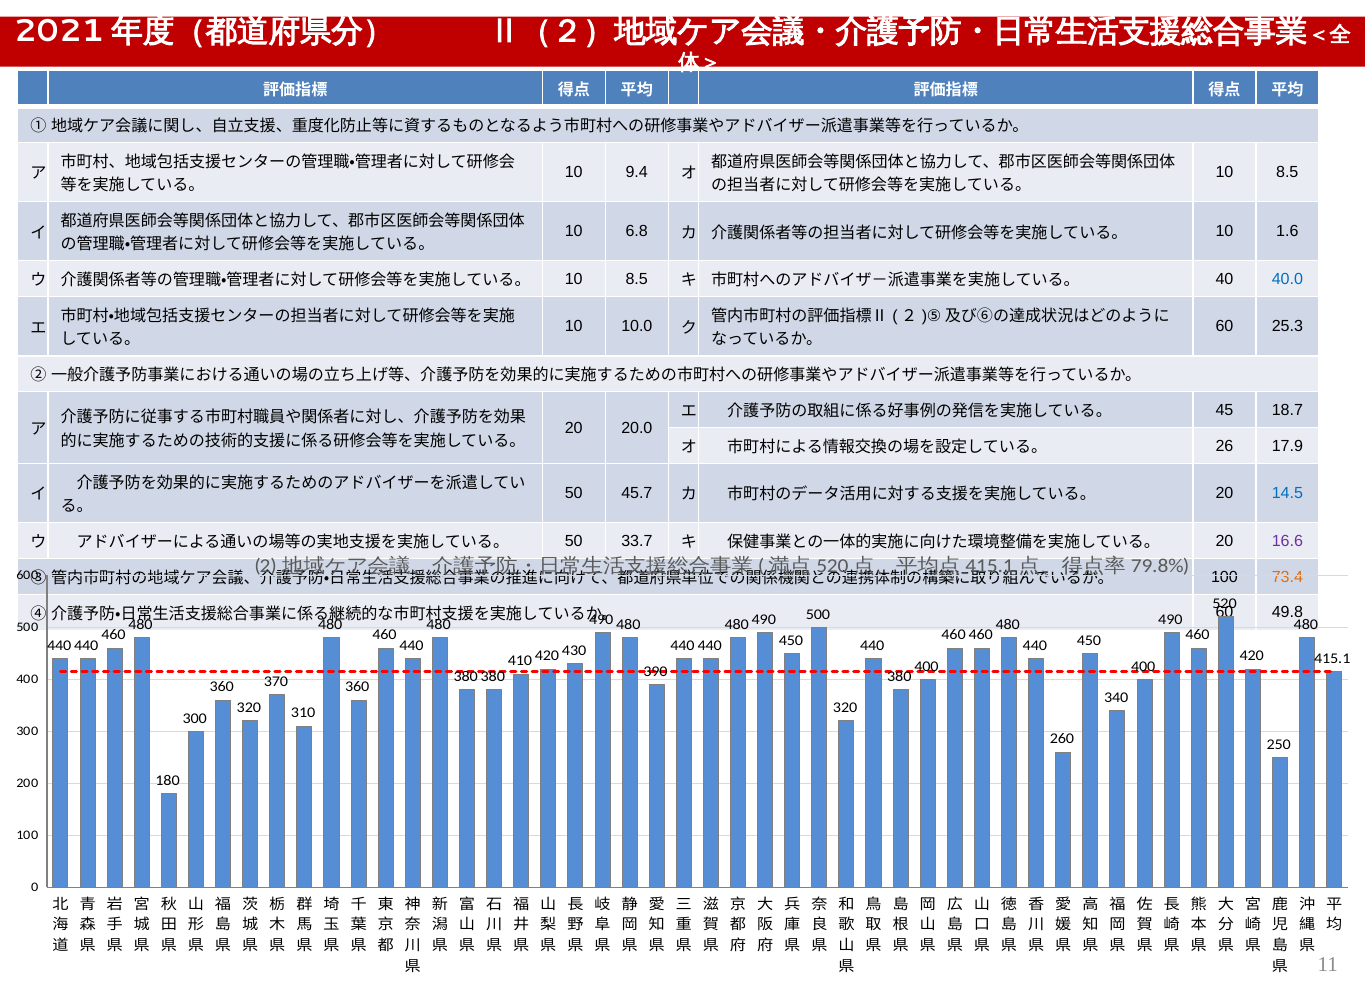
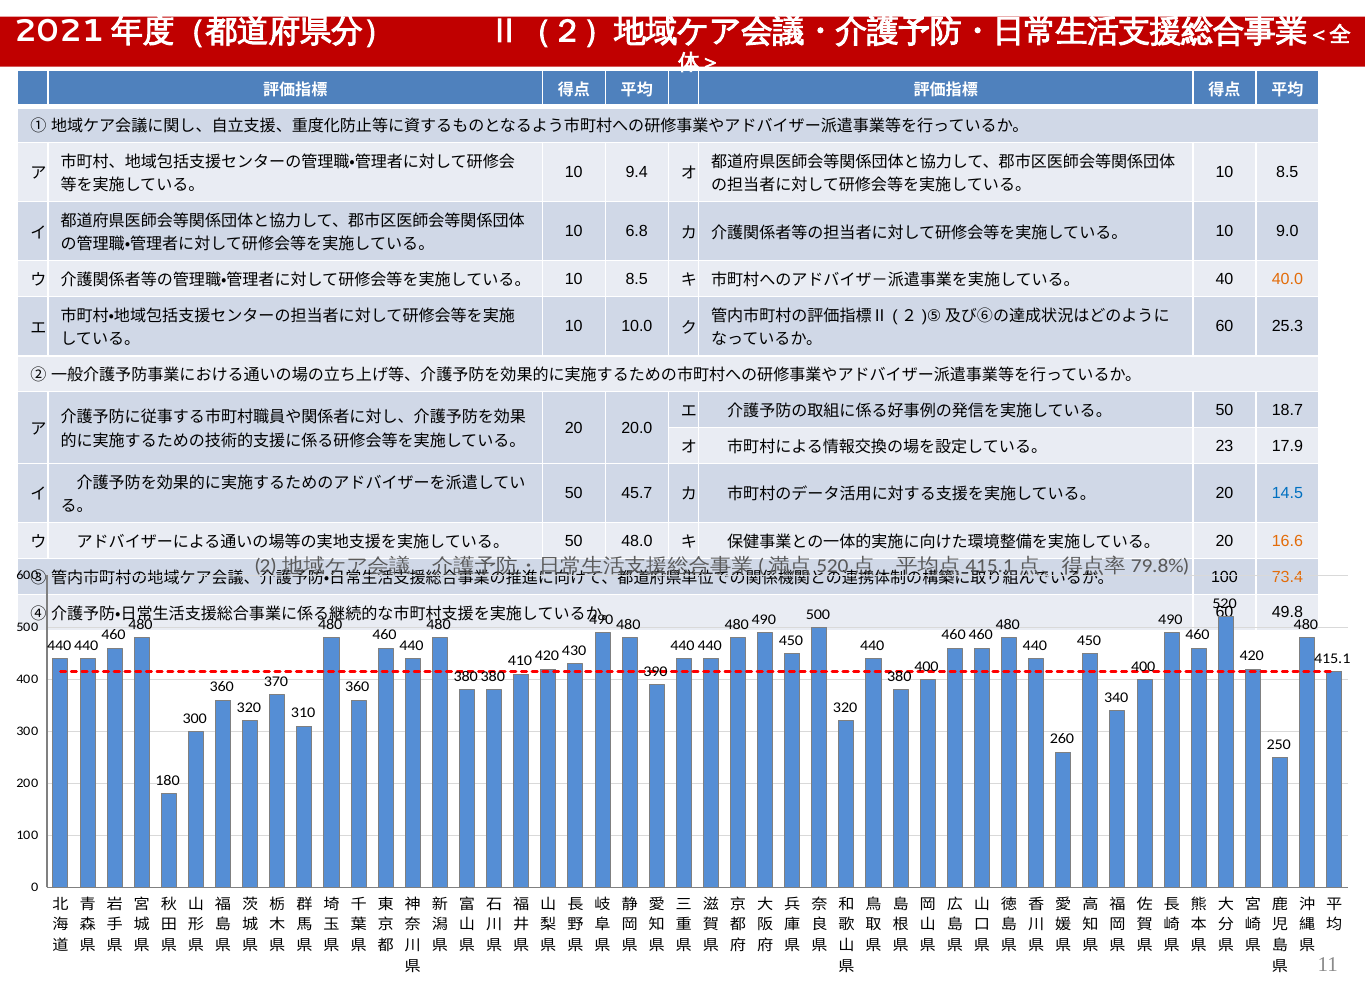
1.6: 1.6 -> 9.0
40.0 colour: blue -> orange
45 at (1224, 410): 45 -> 50
26: 26 -> 23
33.7: 33.7 -> 48.0
16.6 colour: purple -> orange
